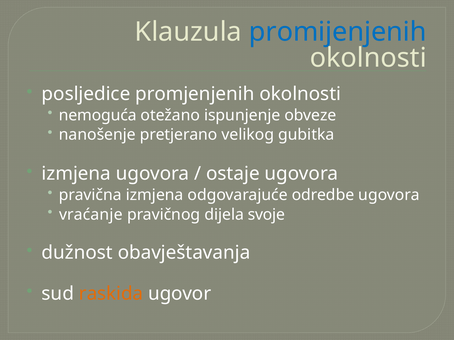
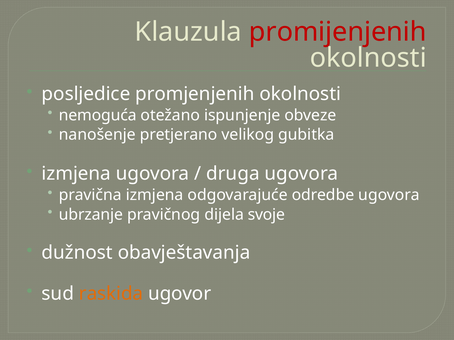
promijenjenih colour: blue -> red
ostaje: ostaje -> druga
vraćanje: vraćanje -> ubrzanje
